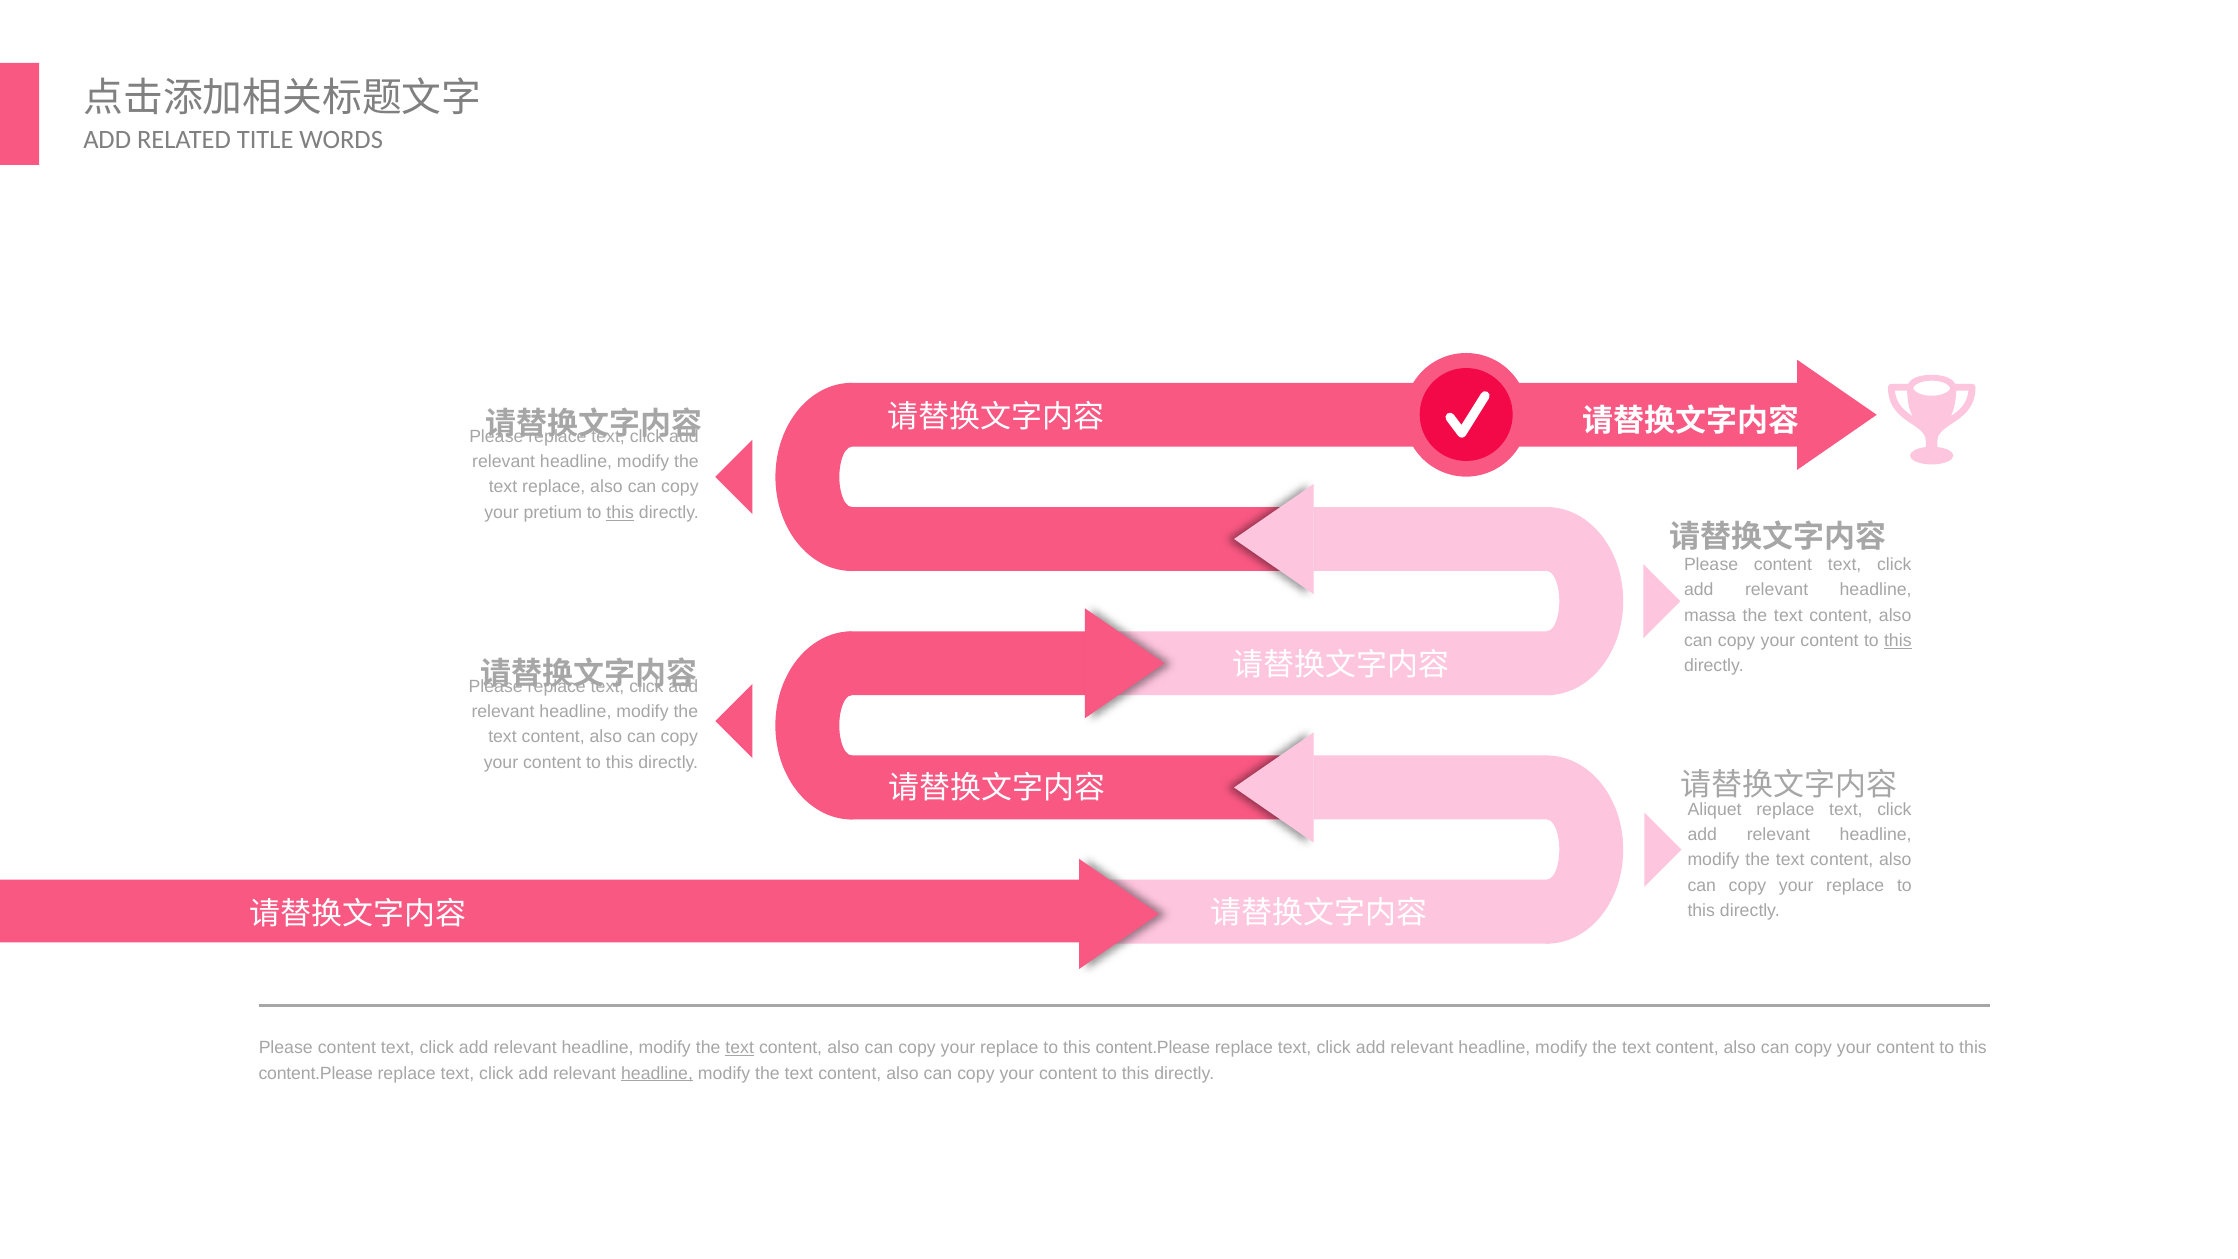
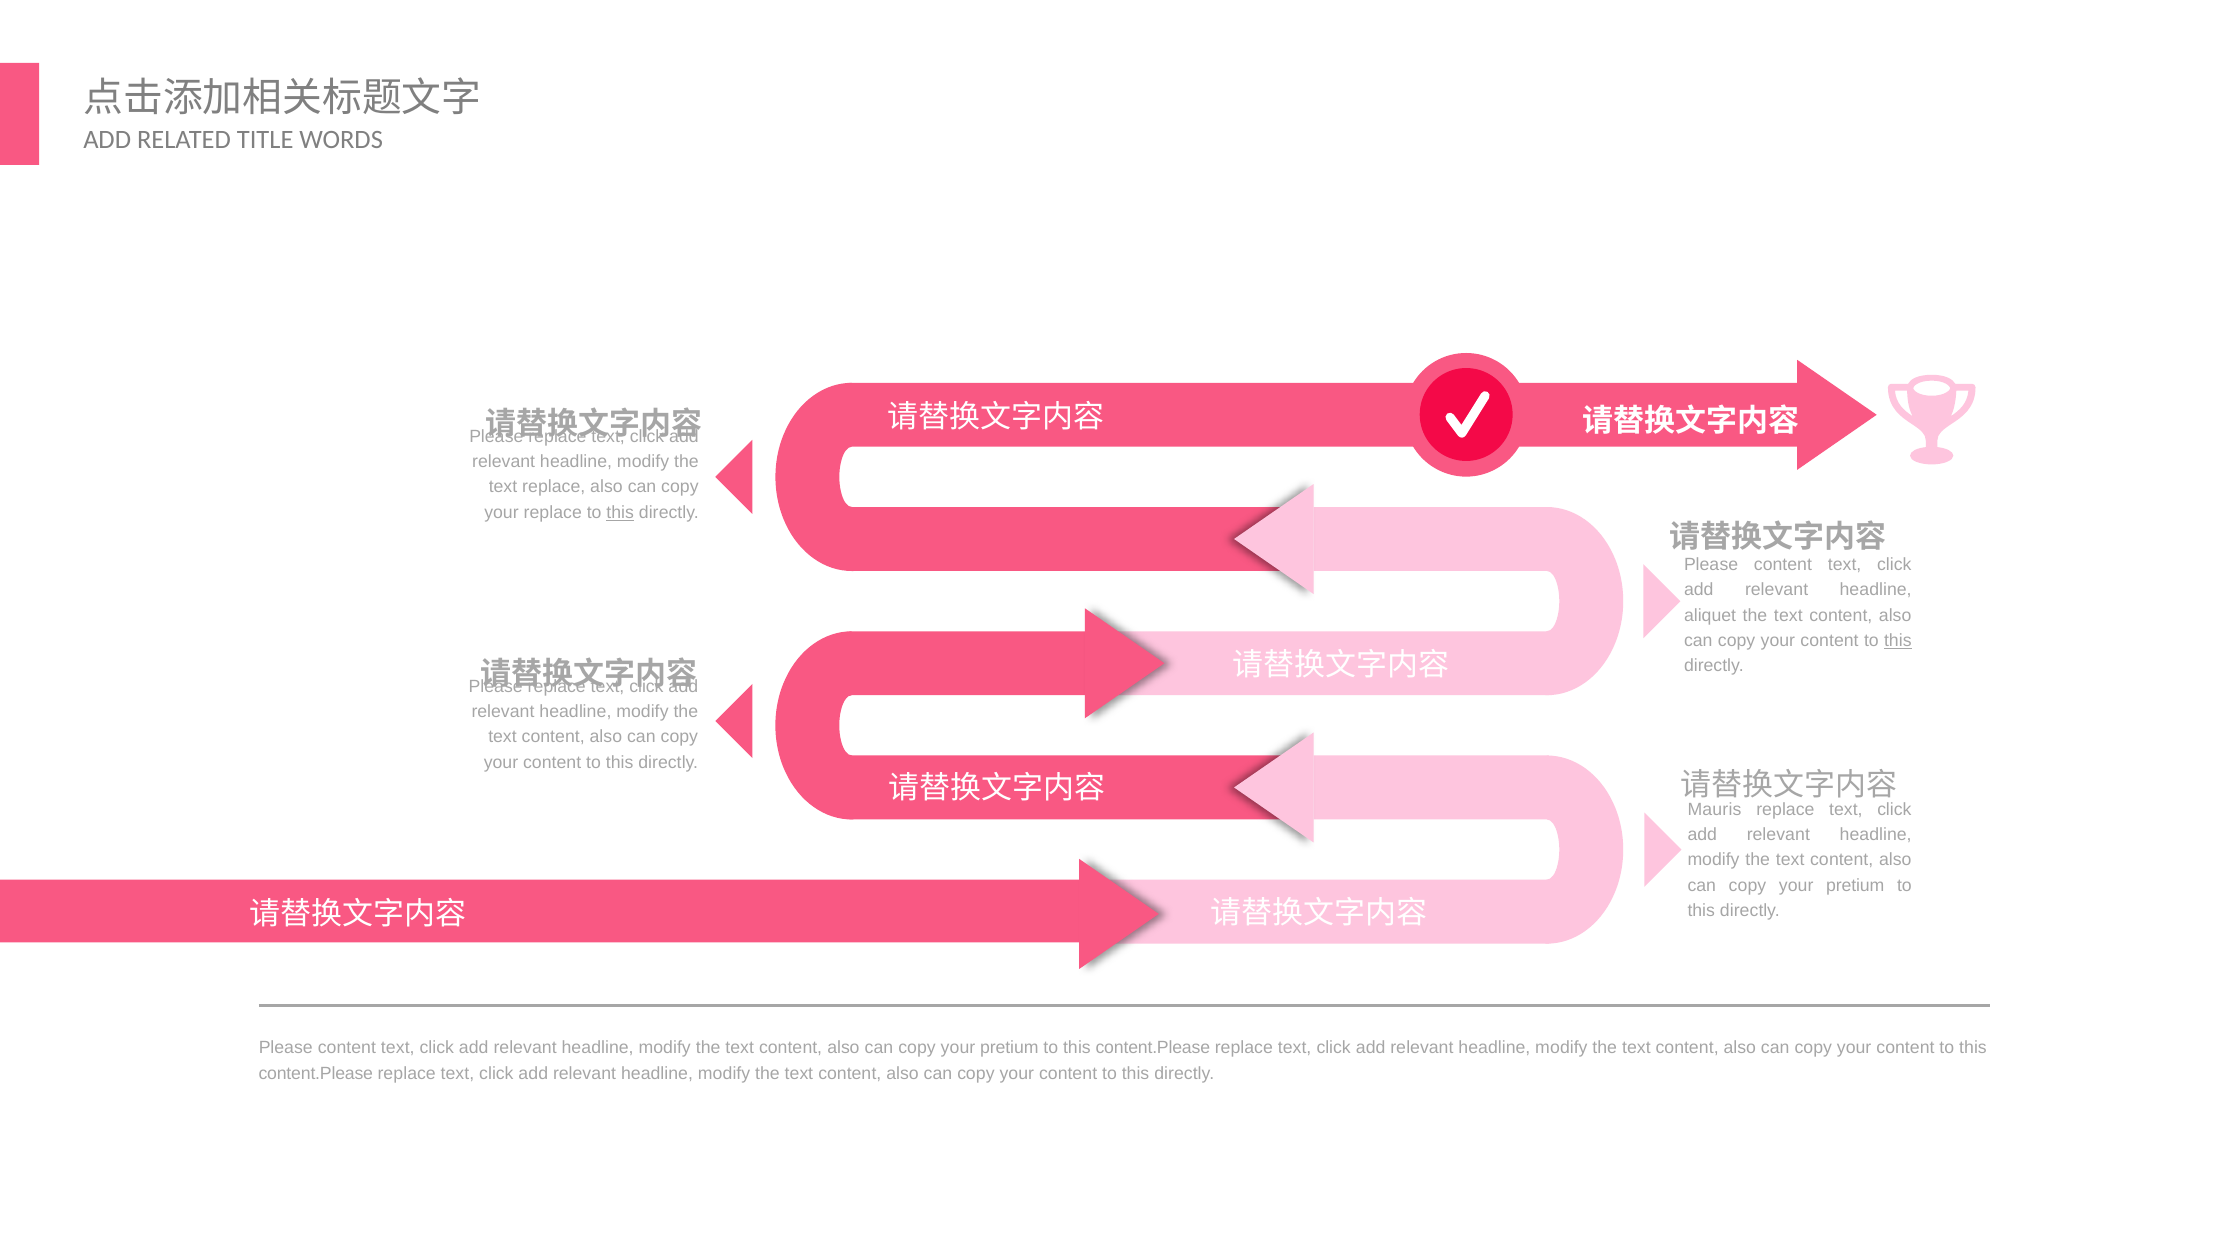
your pretium: pretium -> replace
massa: massa -> aliquet
Aliquet: Aliquet -> Mauris
replace at (1855, 885): replace -> pretium
text at (740, 1048) underline: present -> none
replace at (1009, 1048): replace -> pretium
headline at (657, 1073) underline: present -> none
